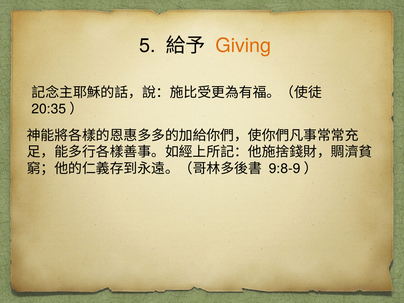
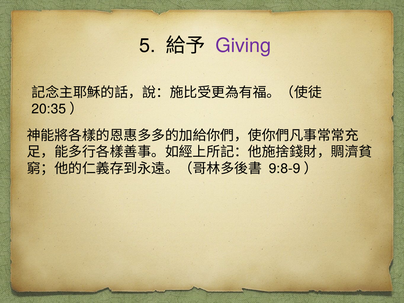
Giving colour: orange -> purple
